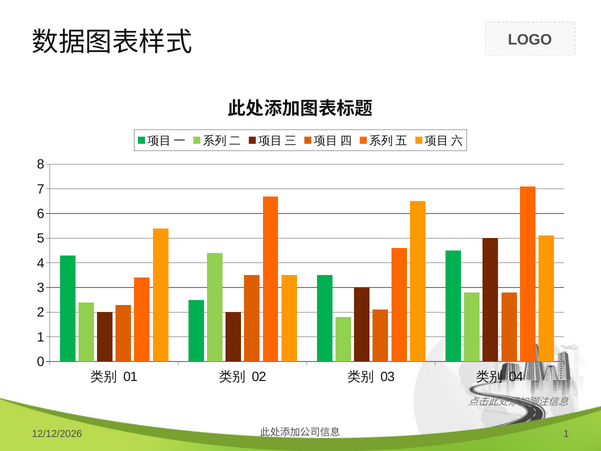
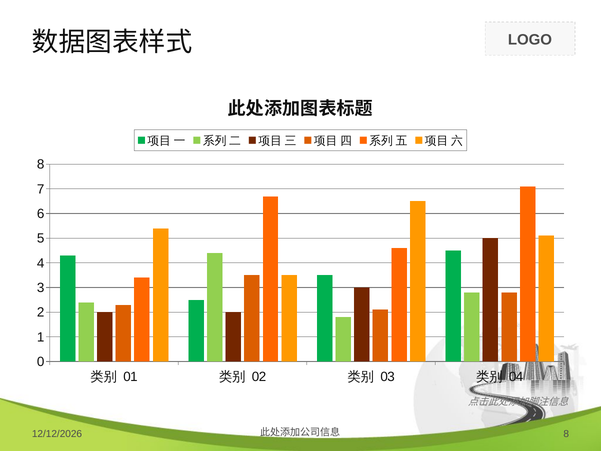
1 at (566, 434): 1 -> 8
